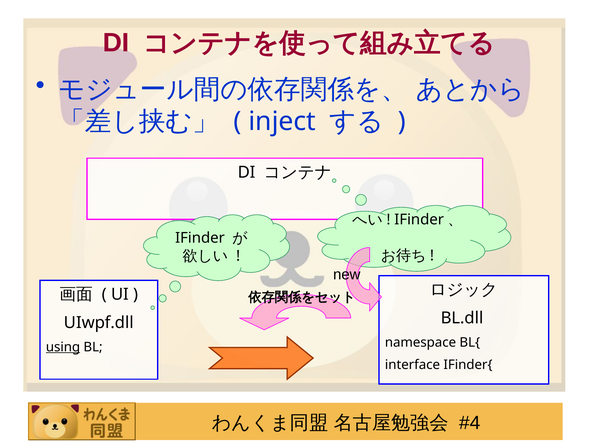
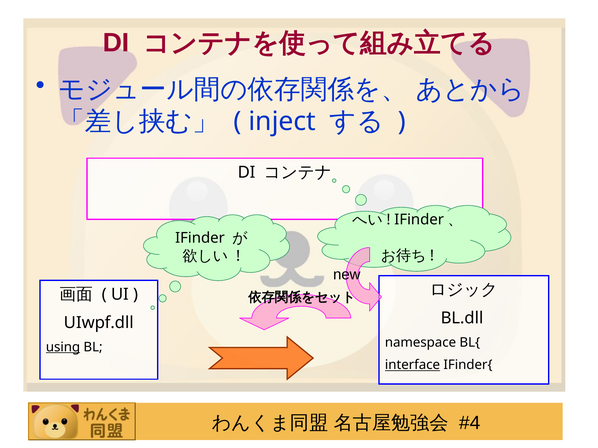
interface underline: none -> present
